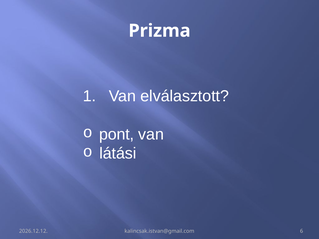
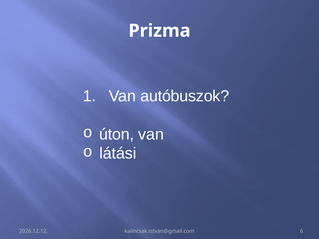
elválasztott: elválasztott -> autóbuszok
pont: pont -> úton
